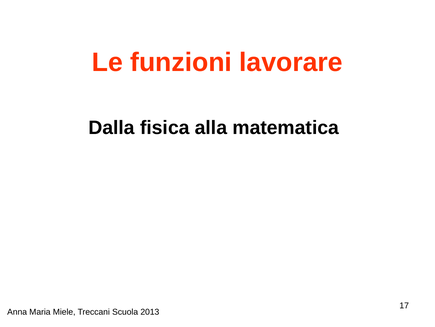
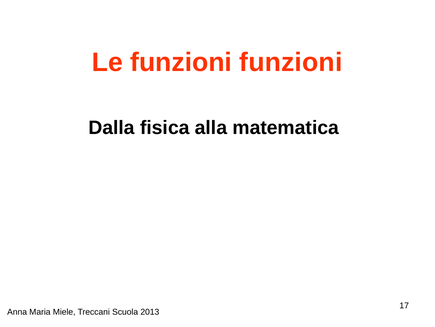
funzioni lavorare: lavorare -> funzioni
